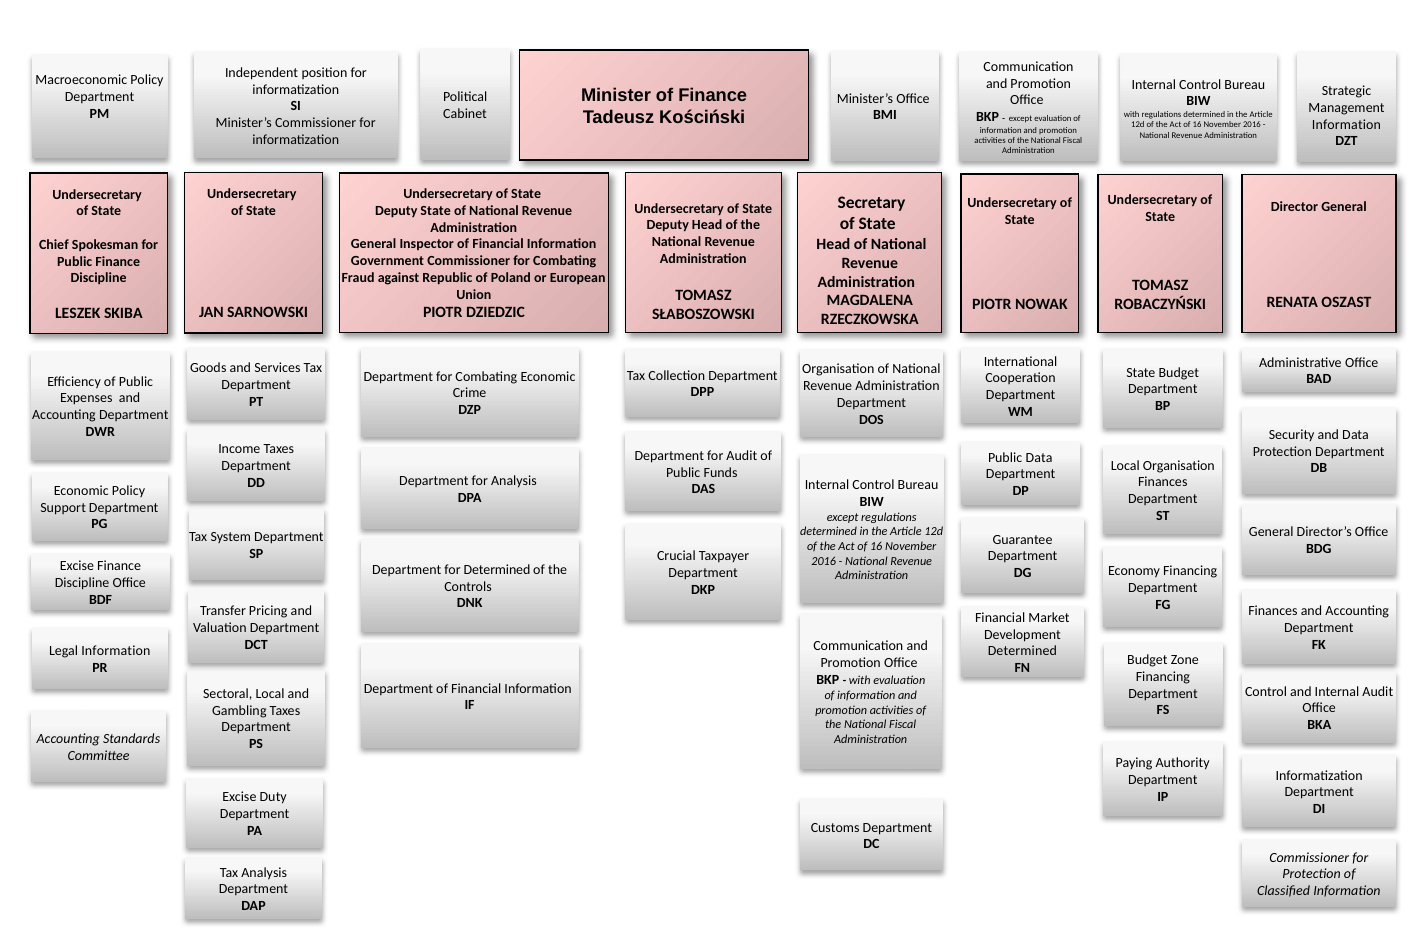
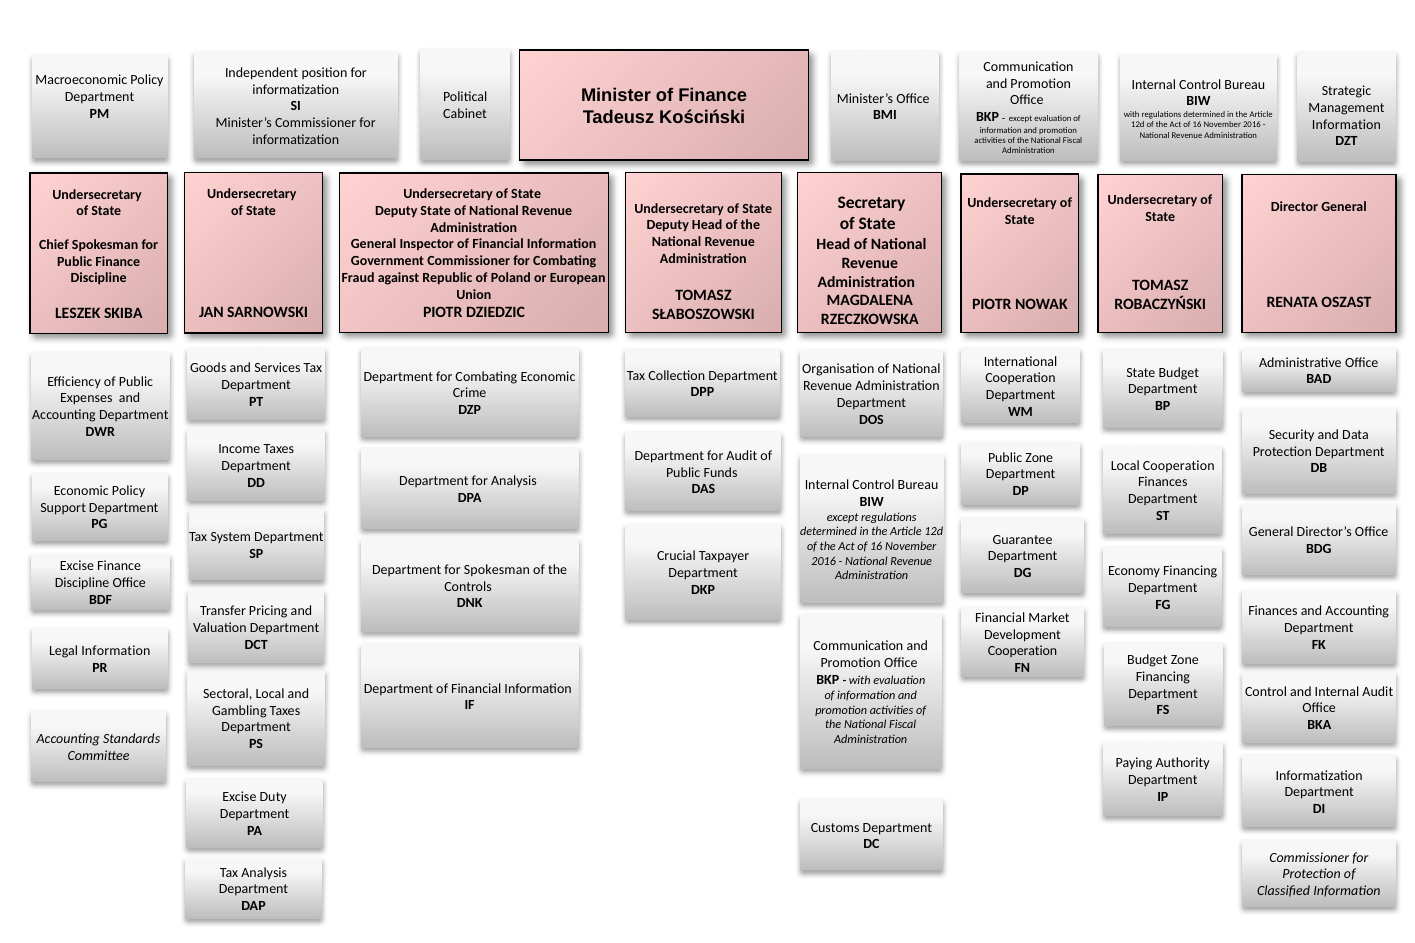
Public Data: Data -> Zone
Local Organisation: Organisation -> Cooperation
for Determined: Determined -> Spokesman
Determined at (1022, 651): Determined -> Cooperation
